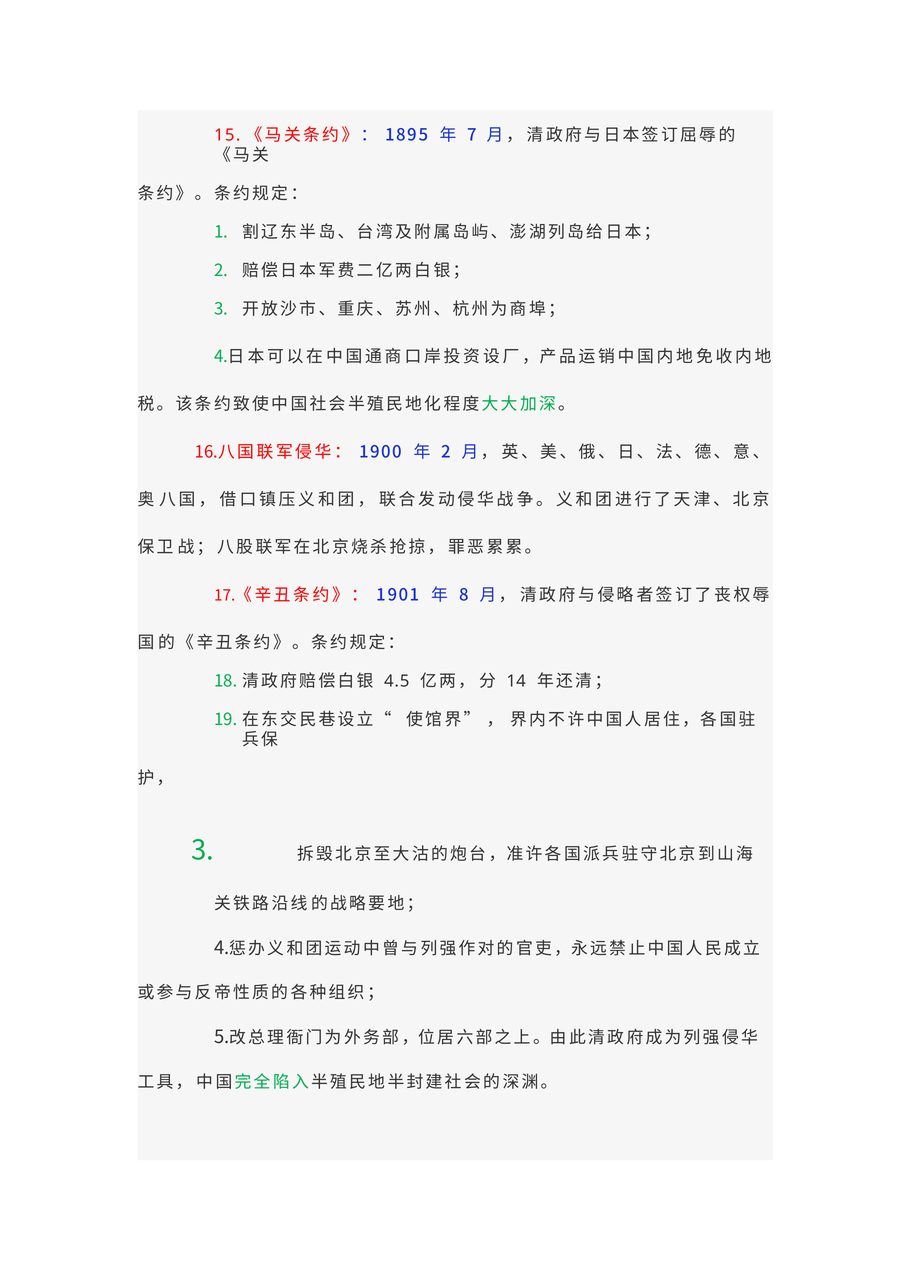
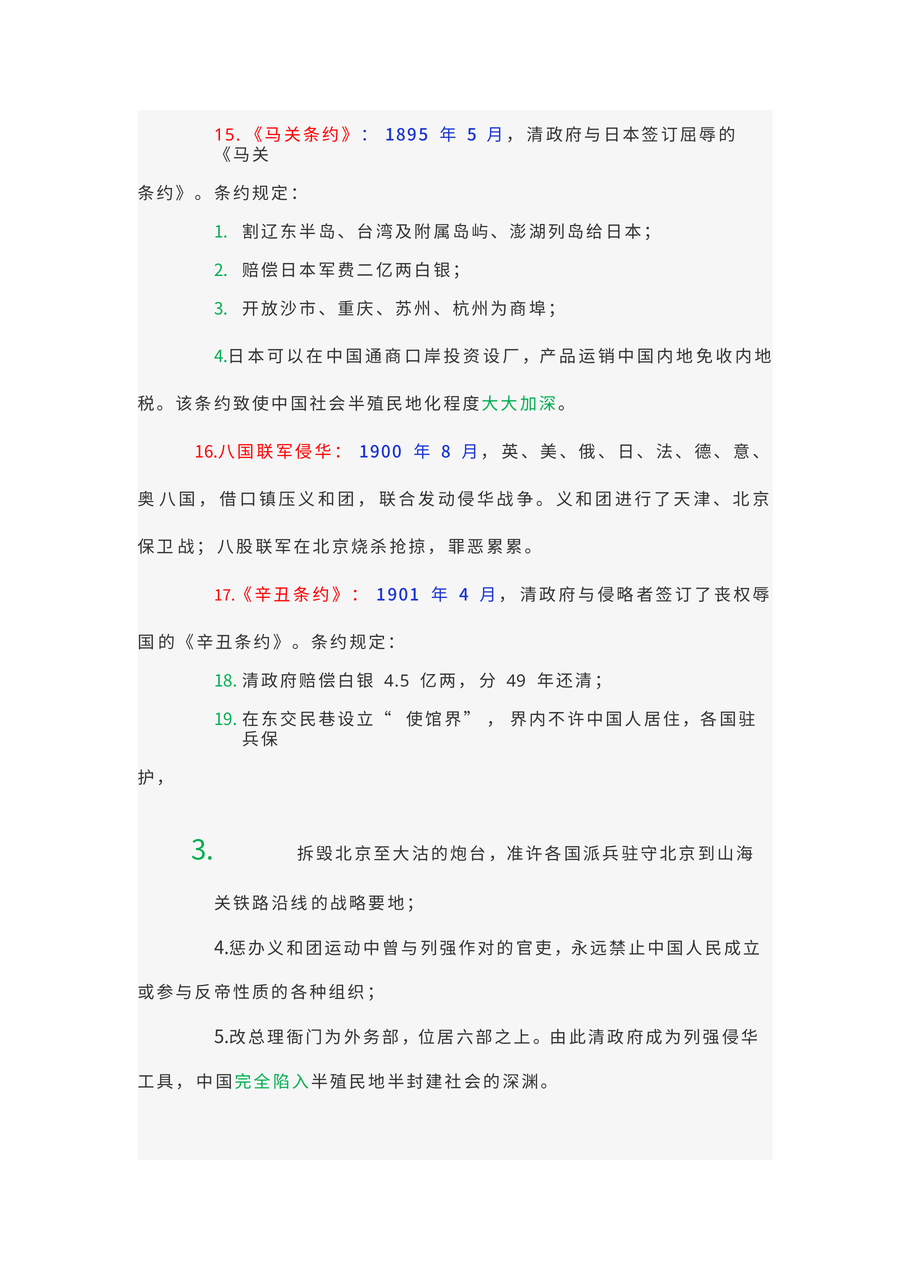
7: 7 -> 5
2 at (446, 452): 2 -> 8
8: 8 -> 4
14: 14 -> 49
